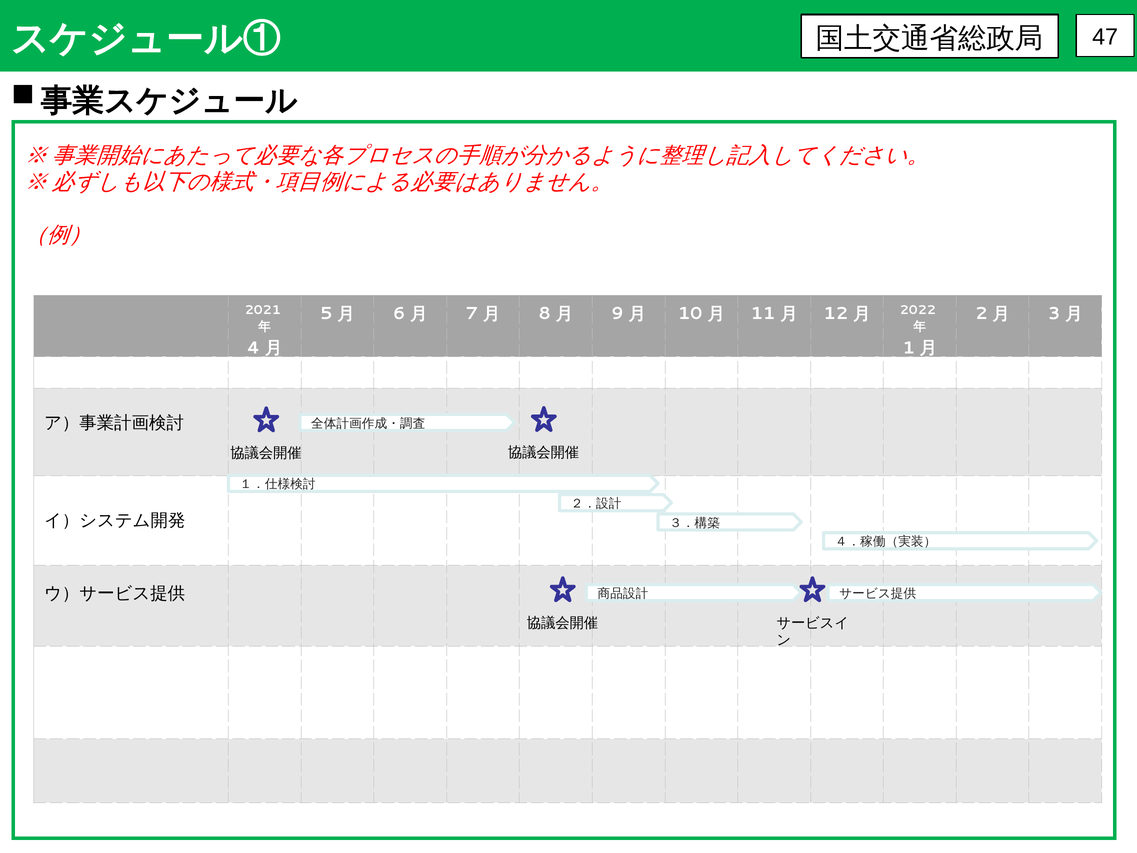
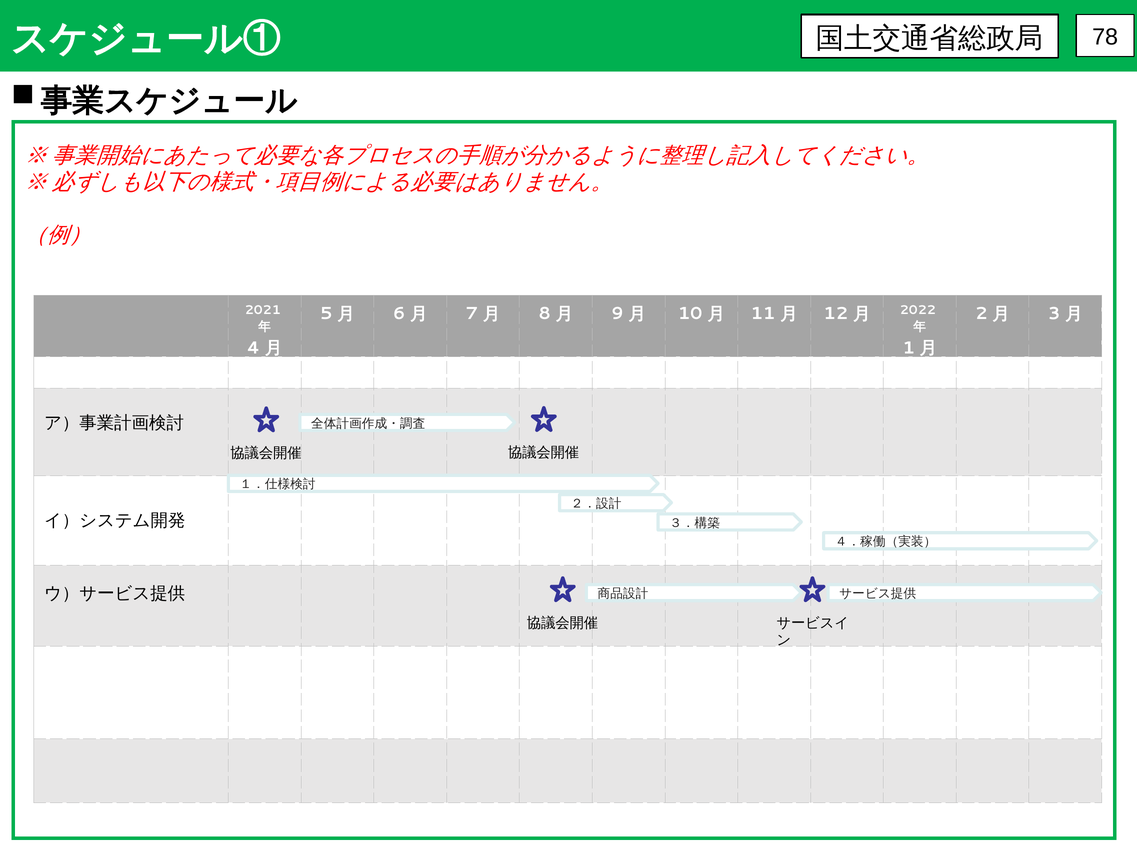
47: 47 -> 78
